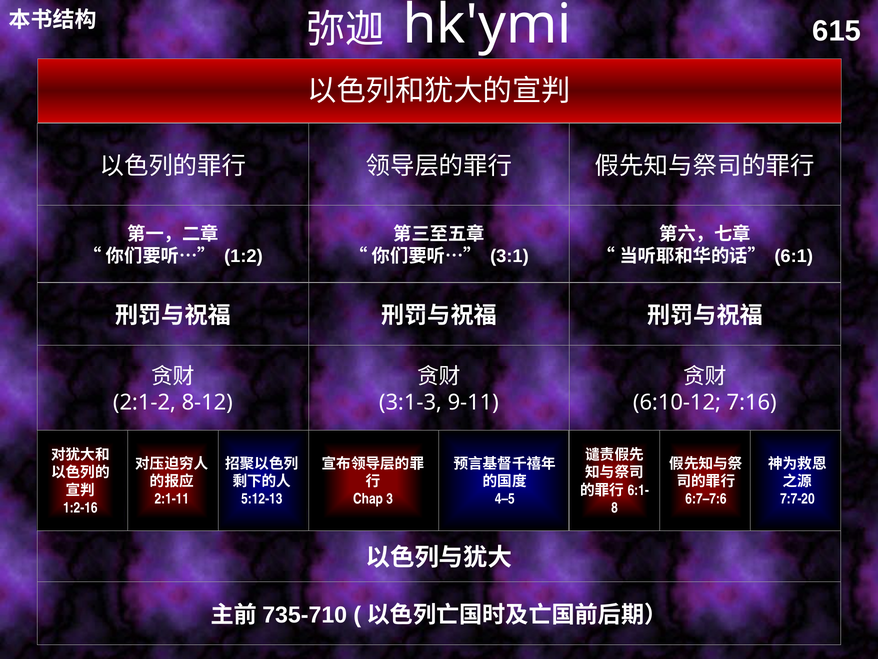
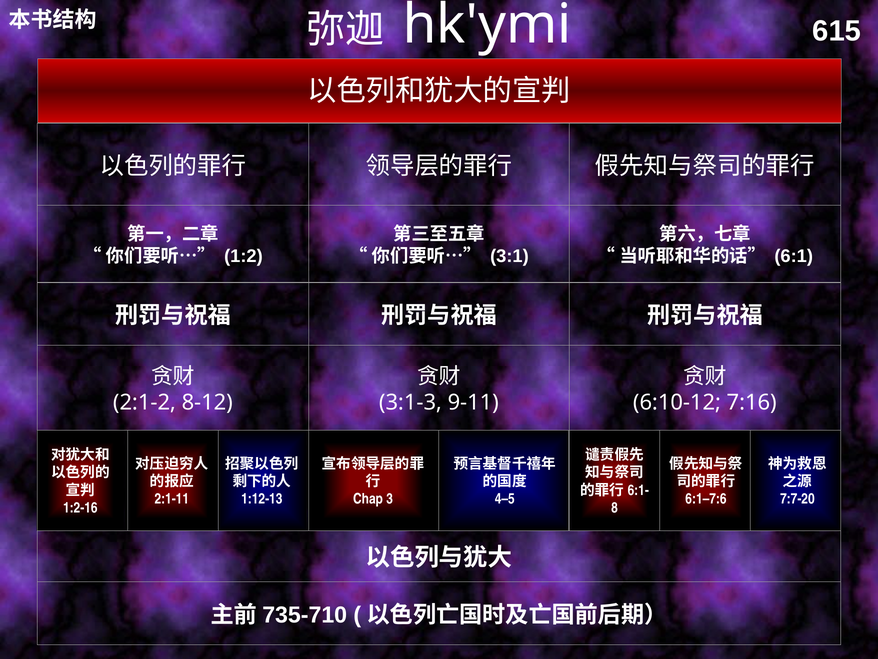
5:12-13: 5:12-13 -> 1:12-13
6:7–7:6: 6:7–7:6 -> 6:1–7:6
